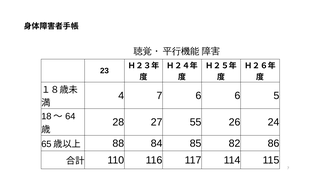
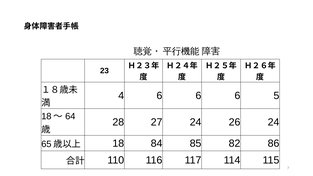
4 7: 7 -> 6
27 55: 55 -> 24
88 at (118, 143): 88 -> 18
